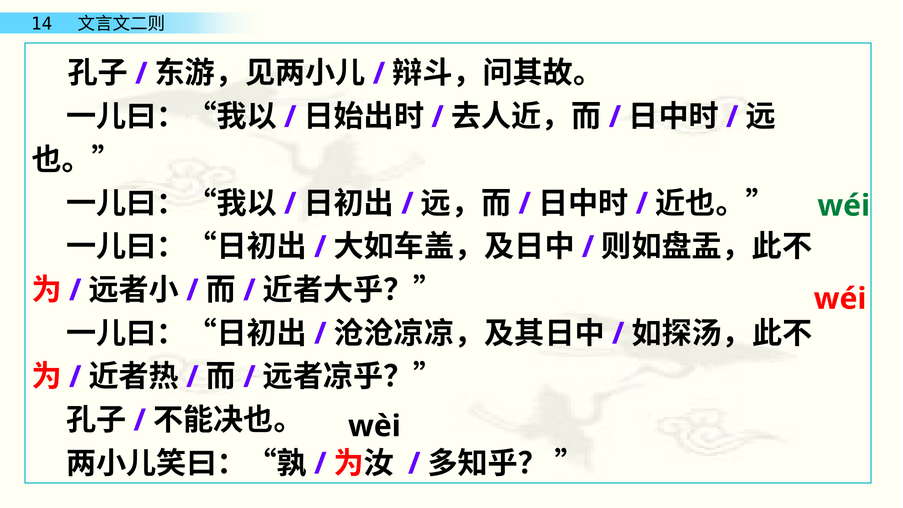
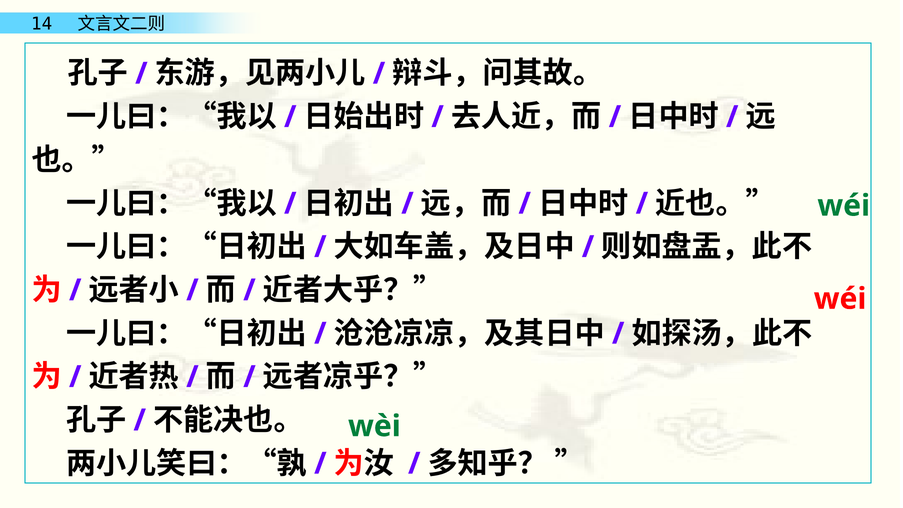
wèi colour: black -> green
